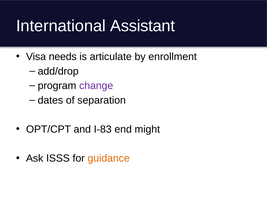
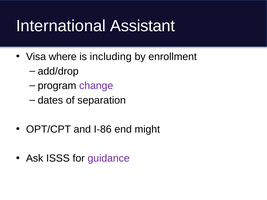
needs: needs -> where
articulate: articulate -> including
I-83: I-83 -> I-86
guidance colour: orange -> purple
